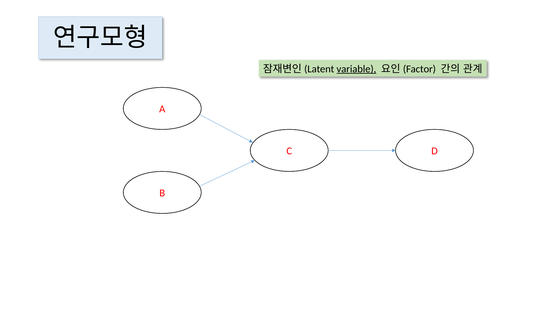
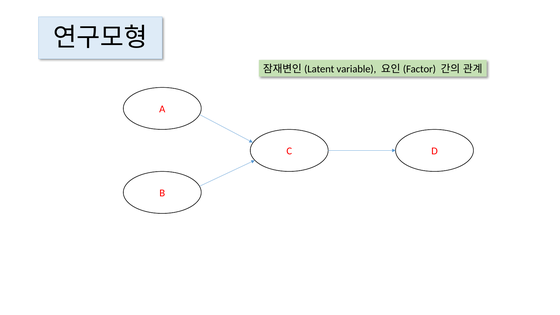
variable underline: present -> none
